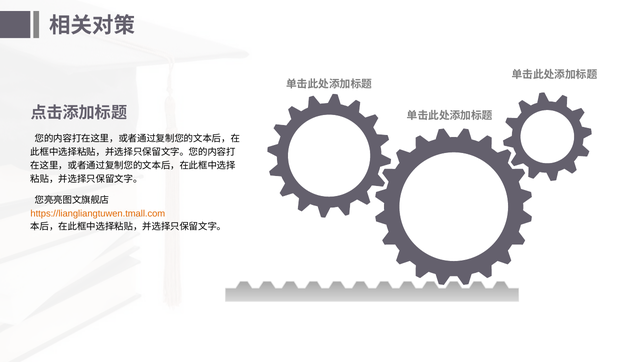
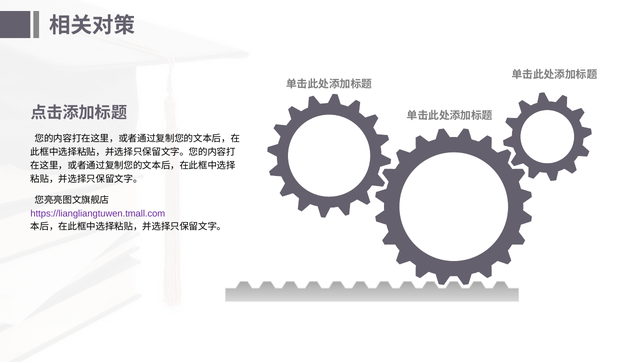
https://liangliangtuwen.tmall.com colour: orange -> purple
